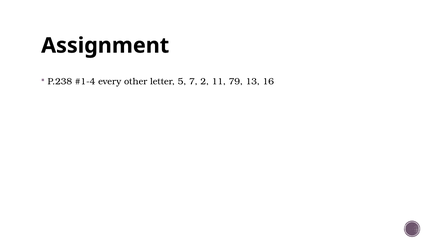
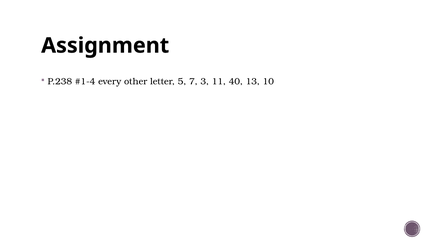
2: 2 -> 3
79: 79 -> 40
16: 16 -> 10
